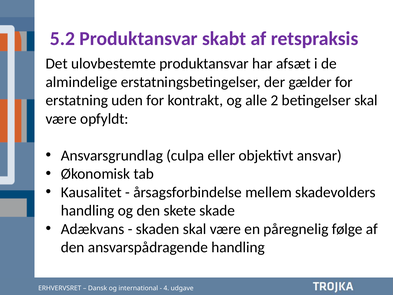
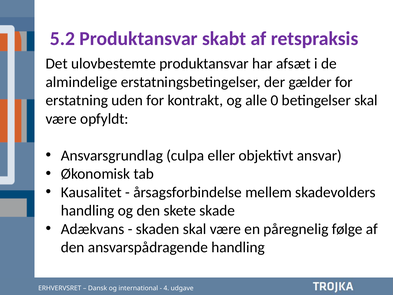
2: 2 -> 0
